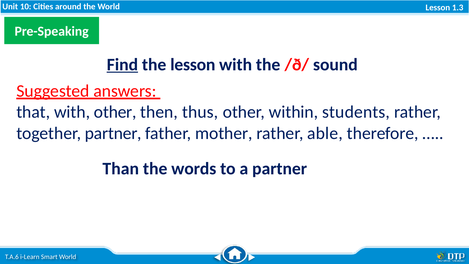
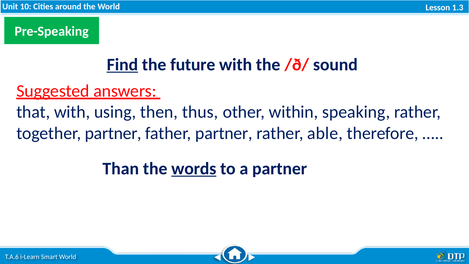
the lesson: lesson -> future
with other: other -> using
students: students -> speaking
father mother: mother -> partner
words underline: none -> present
